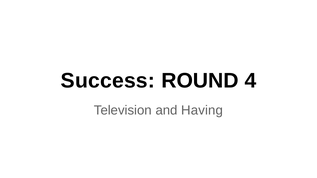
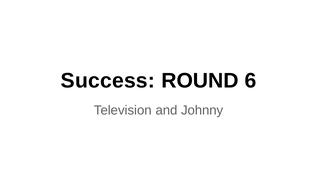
4: 4 -> 6
Having: Having -> Johnny
